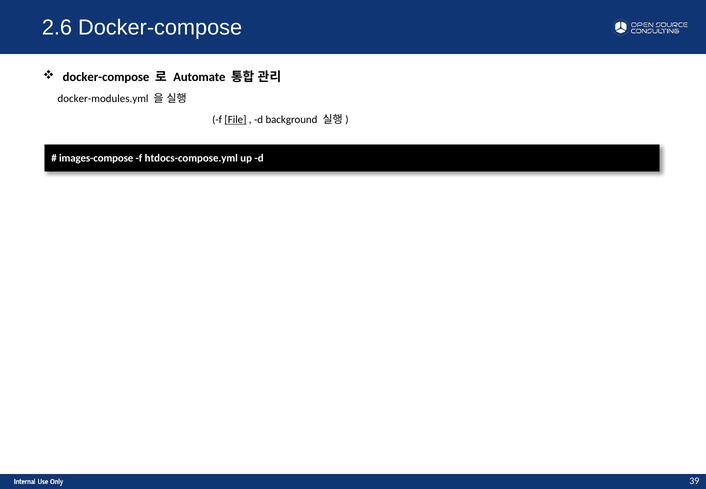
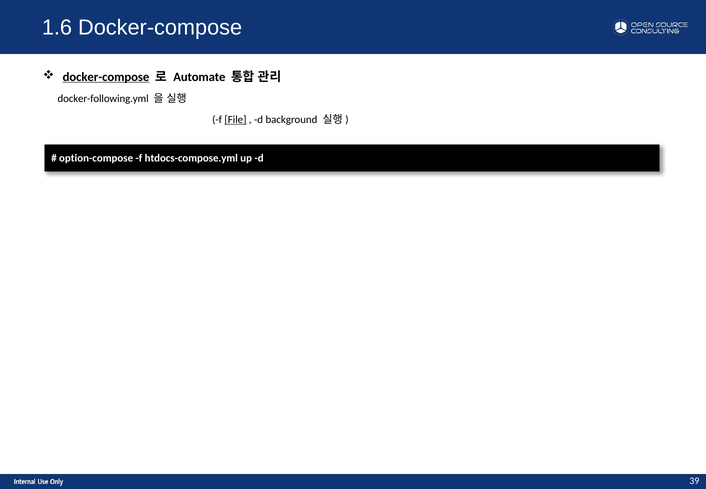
2.6: 2.6 -> 1.6
docker-compose at (106, 77) underline: none -> present
docker-modules.yml: docker-modules.yml -> docker-following.yml
images-compose: images-compose -> option-compose
